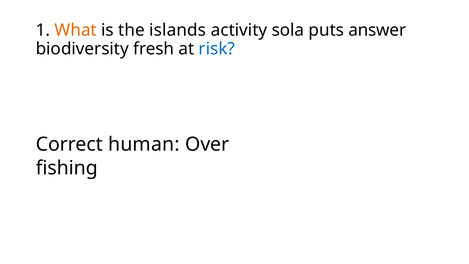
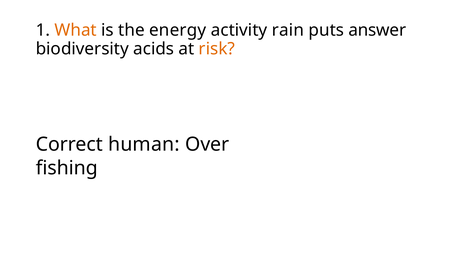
islands: islands -> energy
sola: sola -> rain
fresh: fresh -> acids
risk colour: blue -> orange
